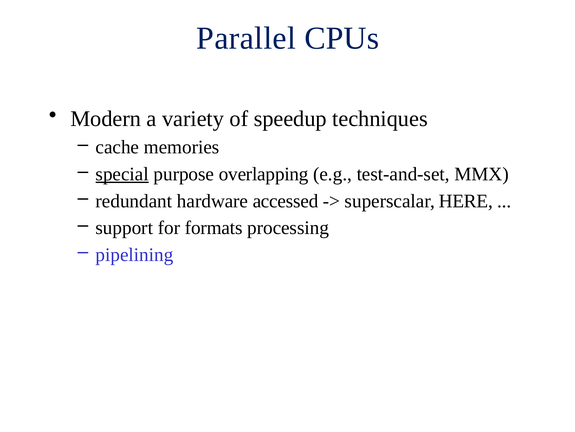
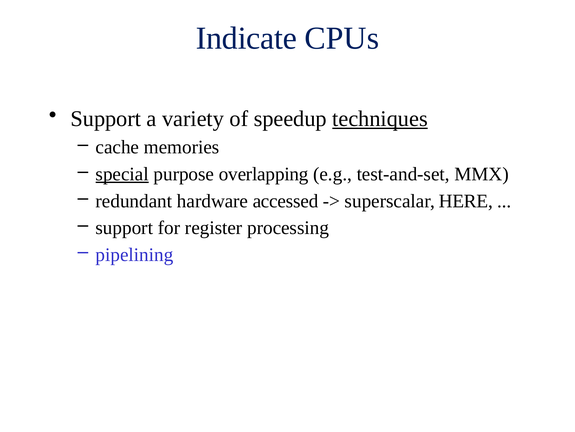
Parallel: Parallel -> Indicate
Modern at (106, 118): Modern -> Support
techniques underline: none -> present
formats: formats -> register
